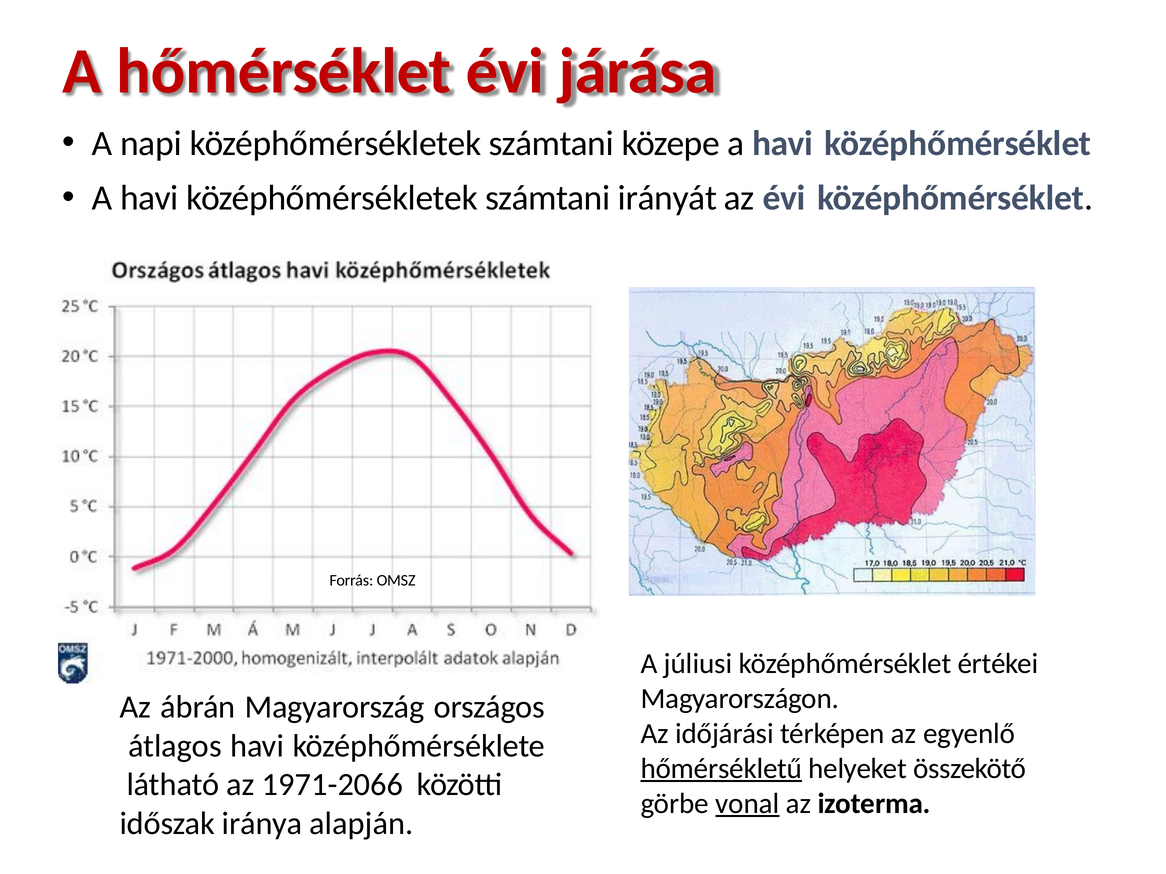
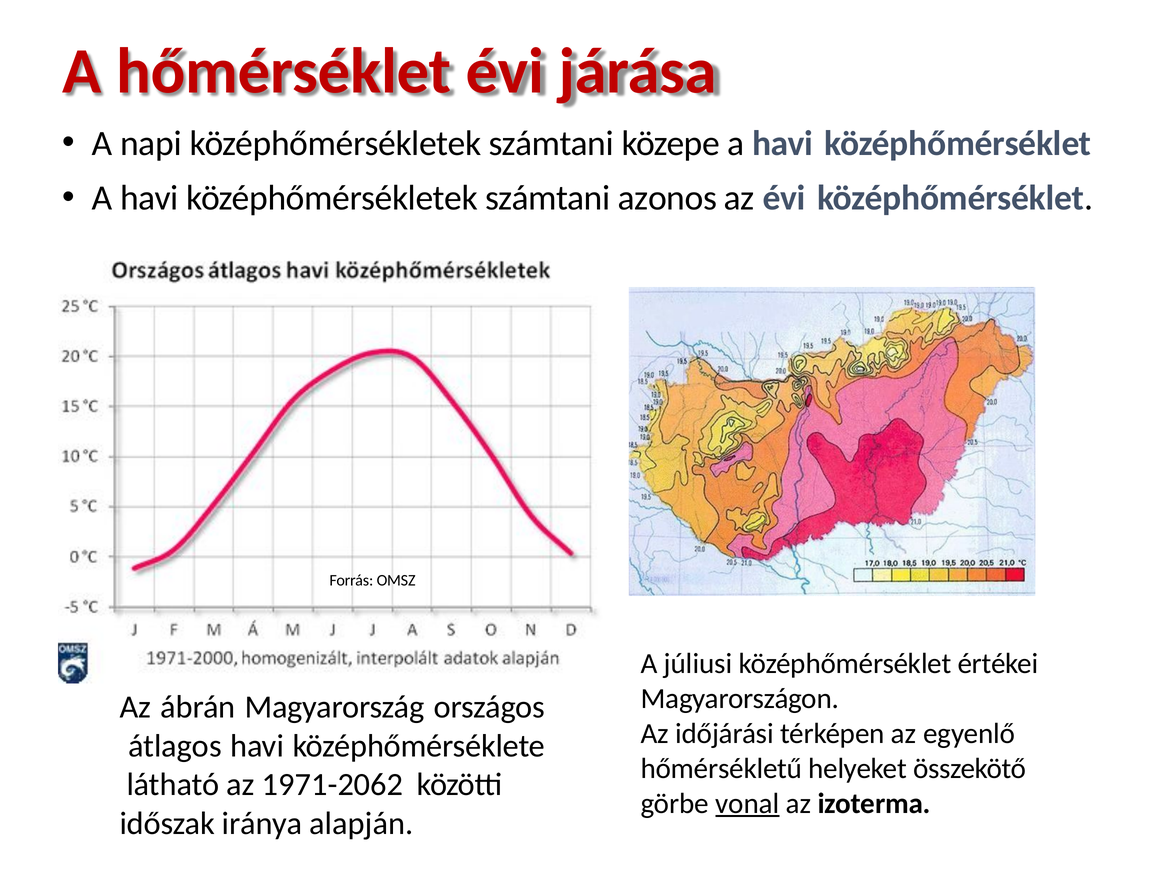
irányát: irányát -> azonos
hőmérsékletű underline: present -> none
1971-2066: 1971-2066 -> 1971-2062
